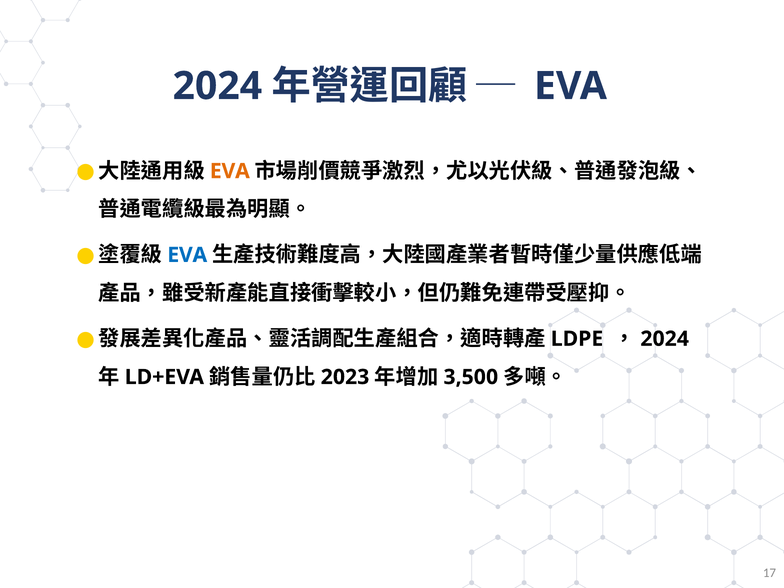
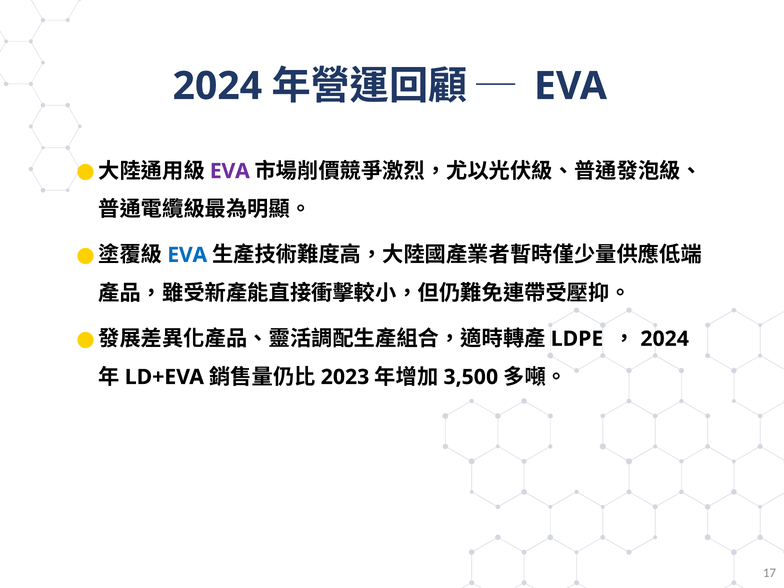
EVA at (230, 171) colour: orange -> purple
